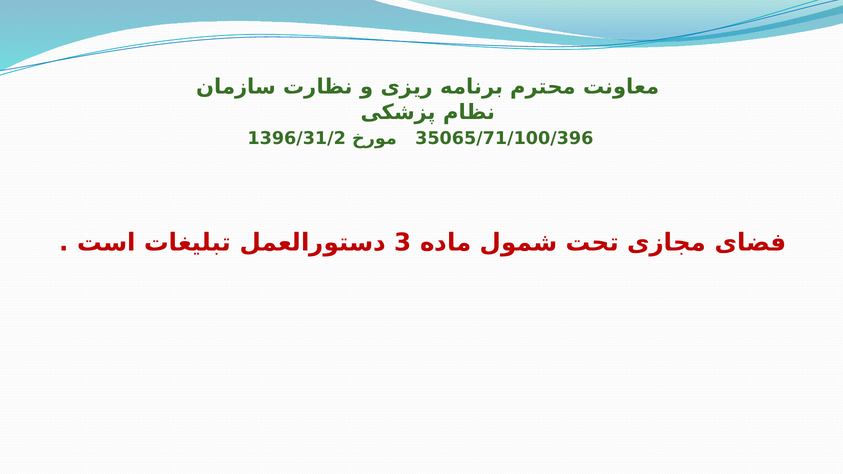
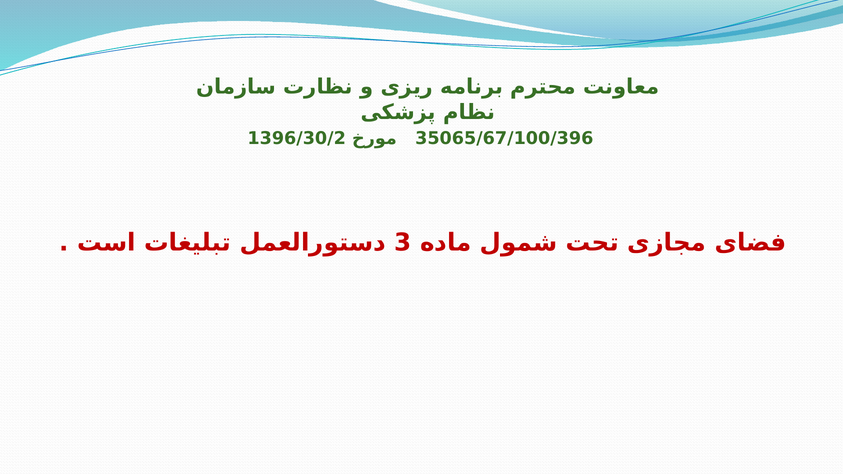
1396/31/2: 1396/31/2 -> 1396/30/2
35065/71/100/396: 35065/71/100/396 -> 35065/67/100/396
